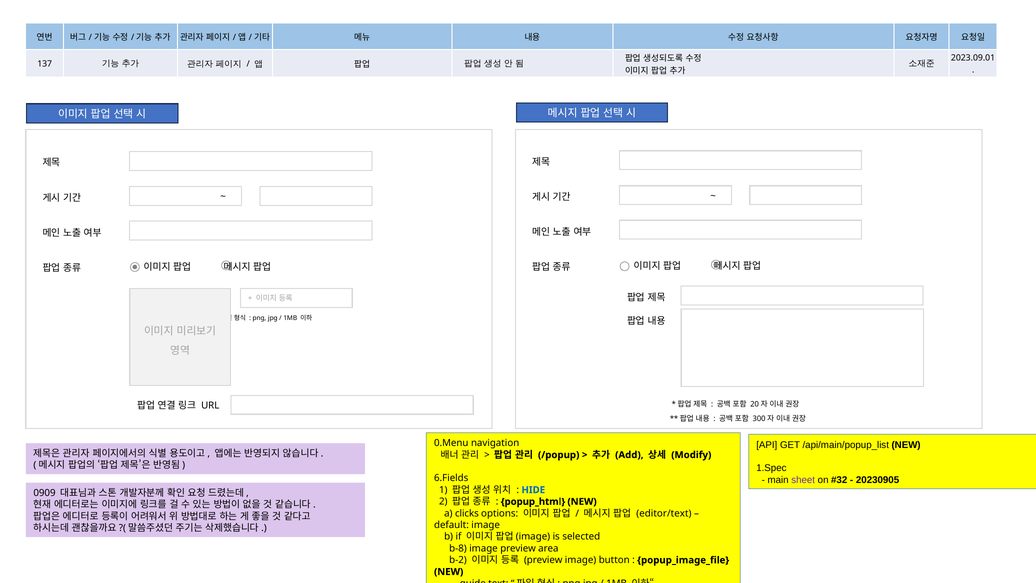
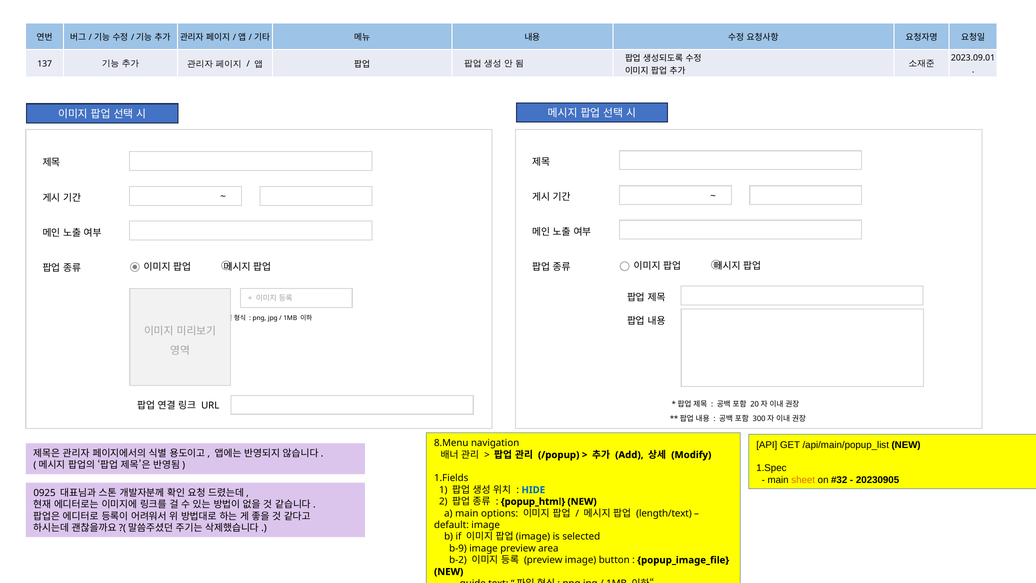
0.Menu: 0.Menu -> 8.Menu
sheet colour: purple -> orange
6.Fields: 6.Fields -> 1.Fields
0909: 0909 -> 0925
a clicks: clicks -> main
editor/text: editor/text -> length/text
b-8: b-8 -> b-9
